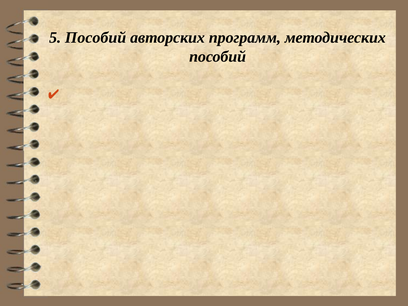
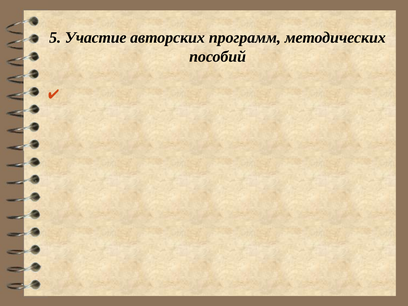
5 Пособий: Пособий -> Участие
